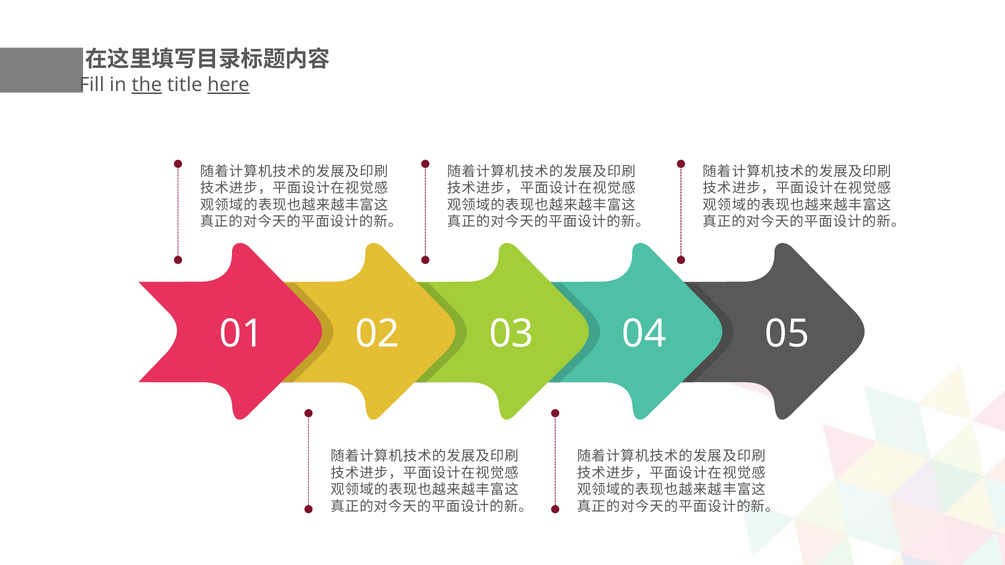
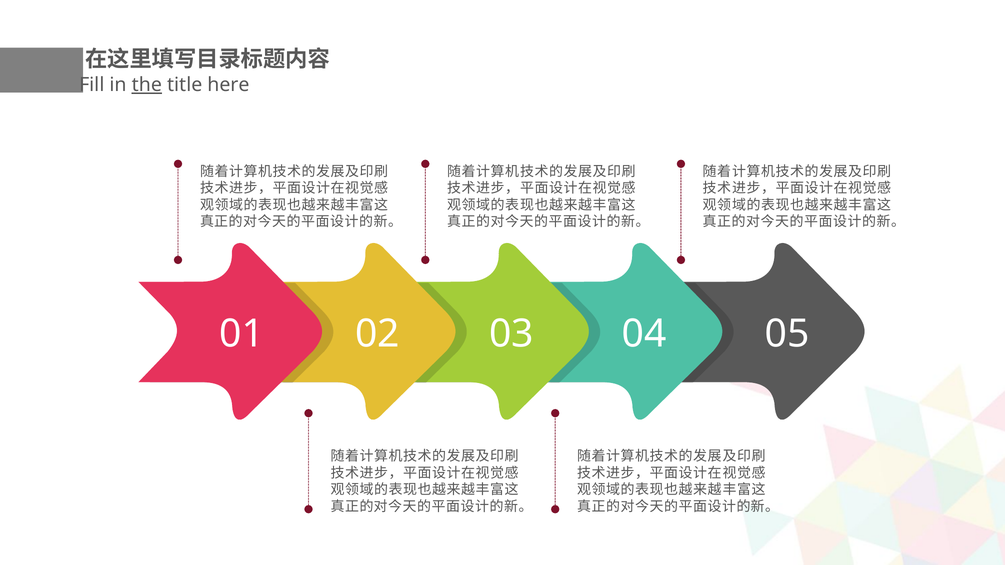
here underline: present -> none
